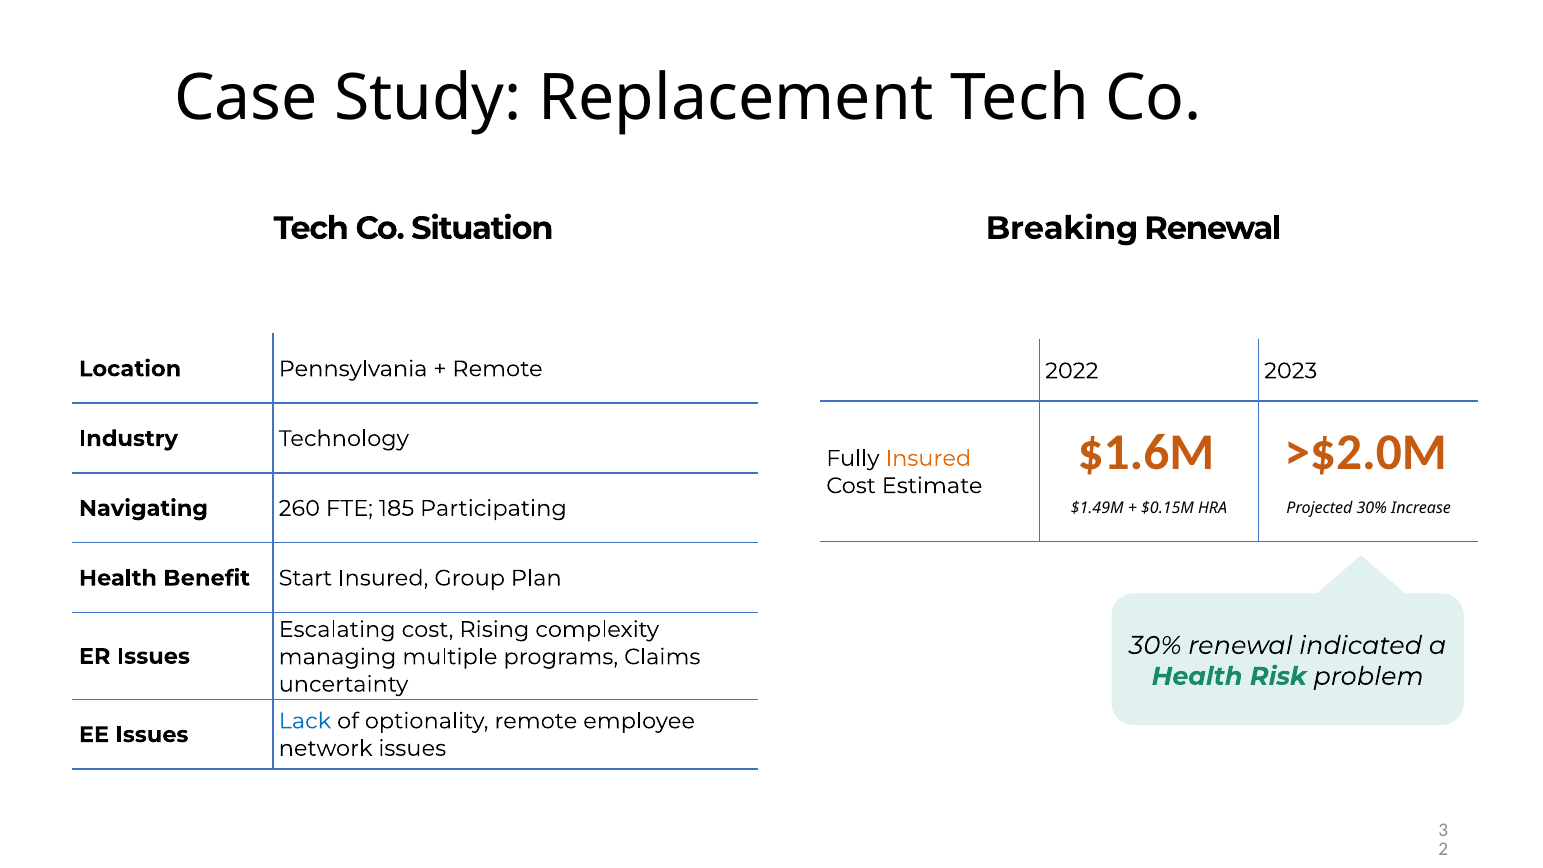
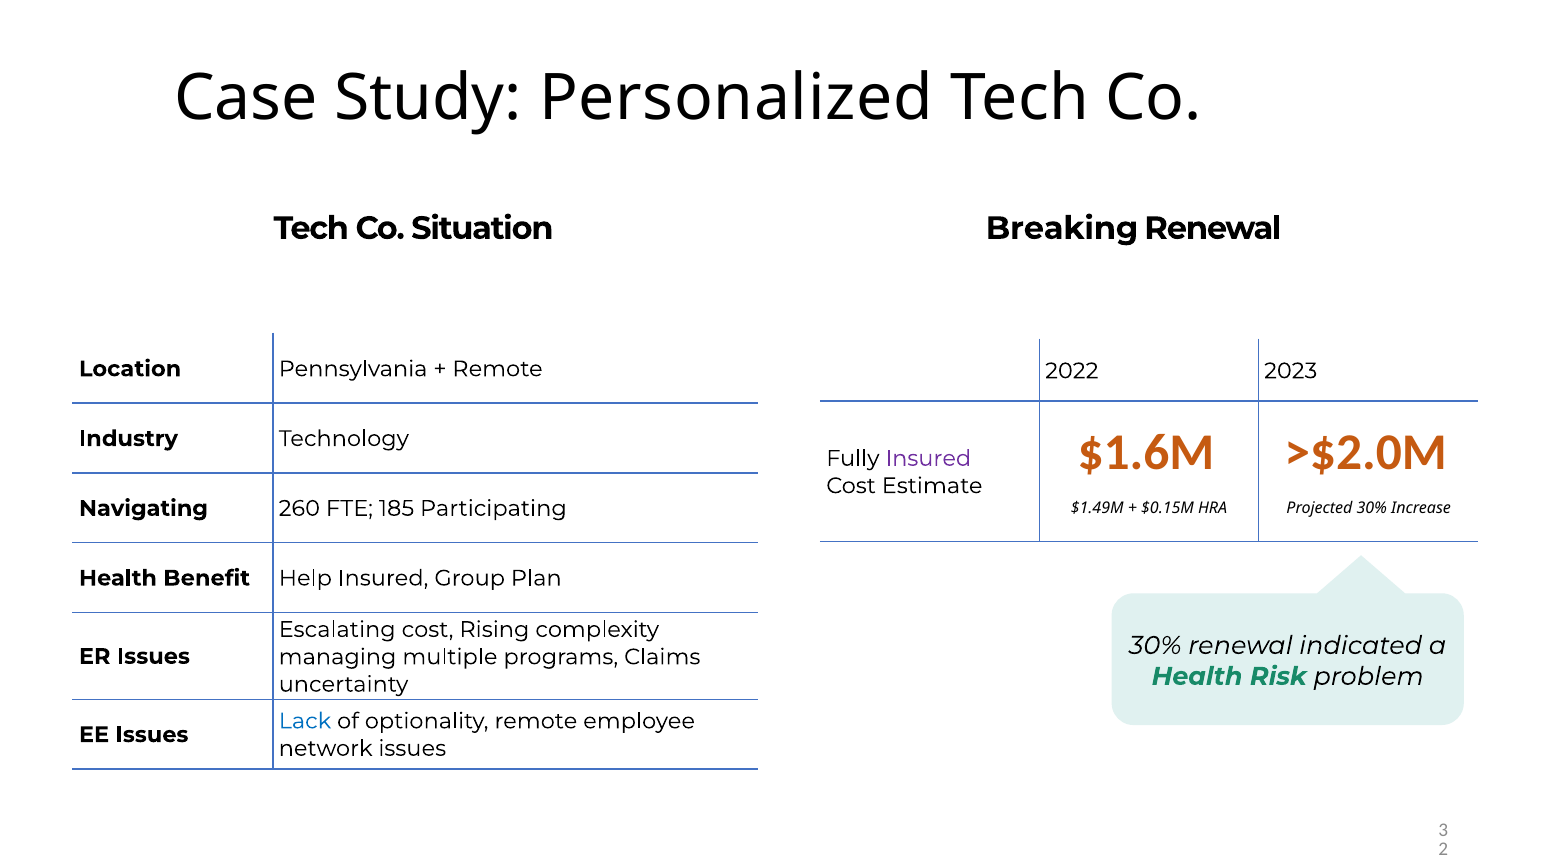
Replacement: Replacement -> Personalized
Insured at (928, 458) colour: orange -> purple
Start: Start -> Help
